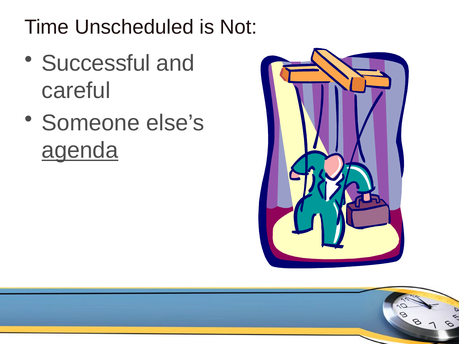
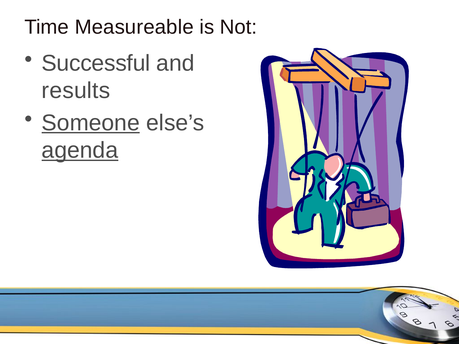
Unscheduled: Unscheduled -> Measureable
careful: careful -> results
Someone underline: none -> present
